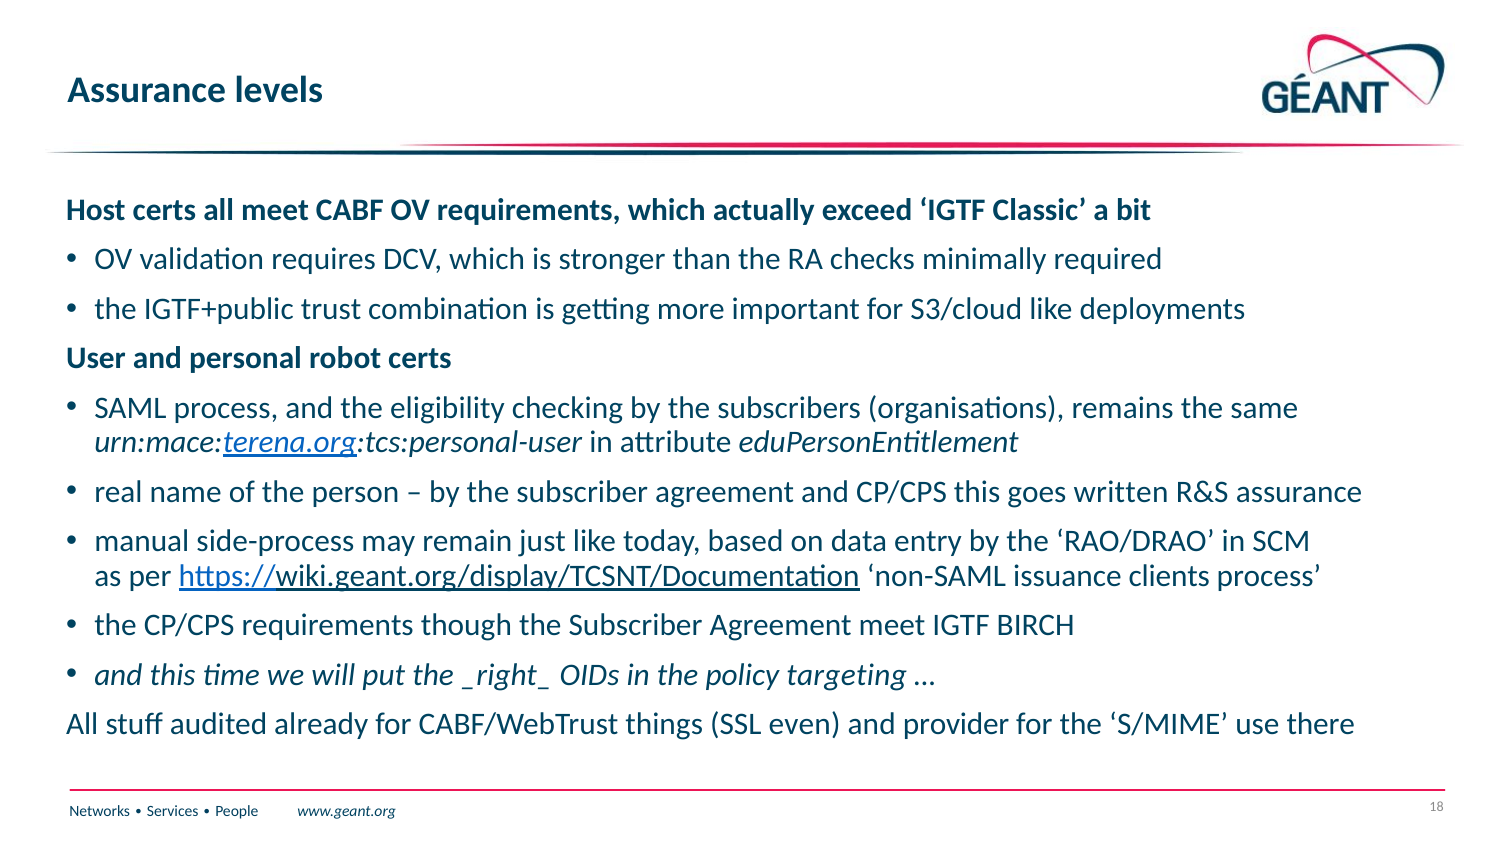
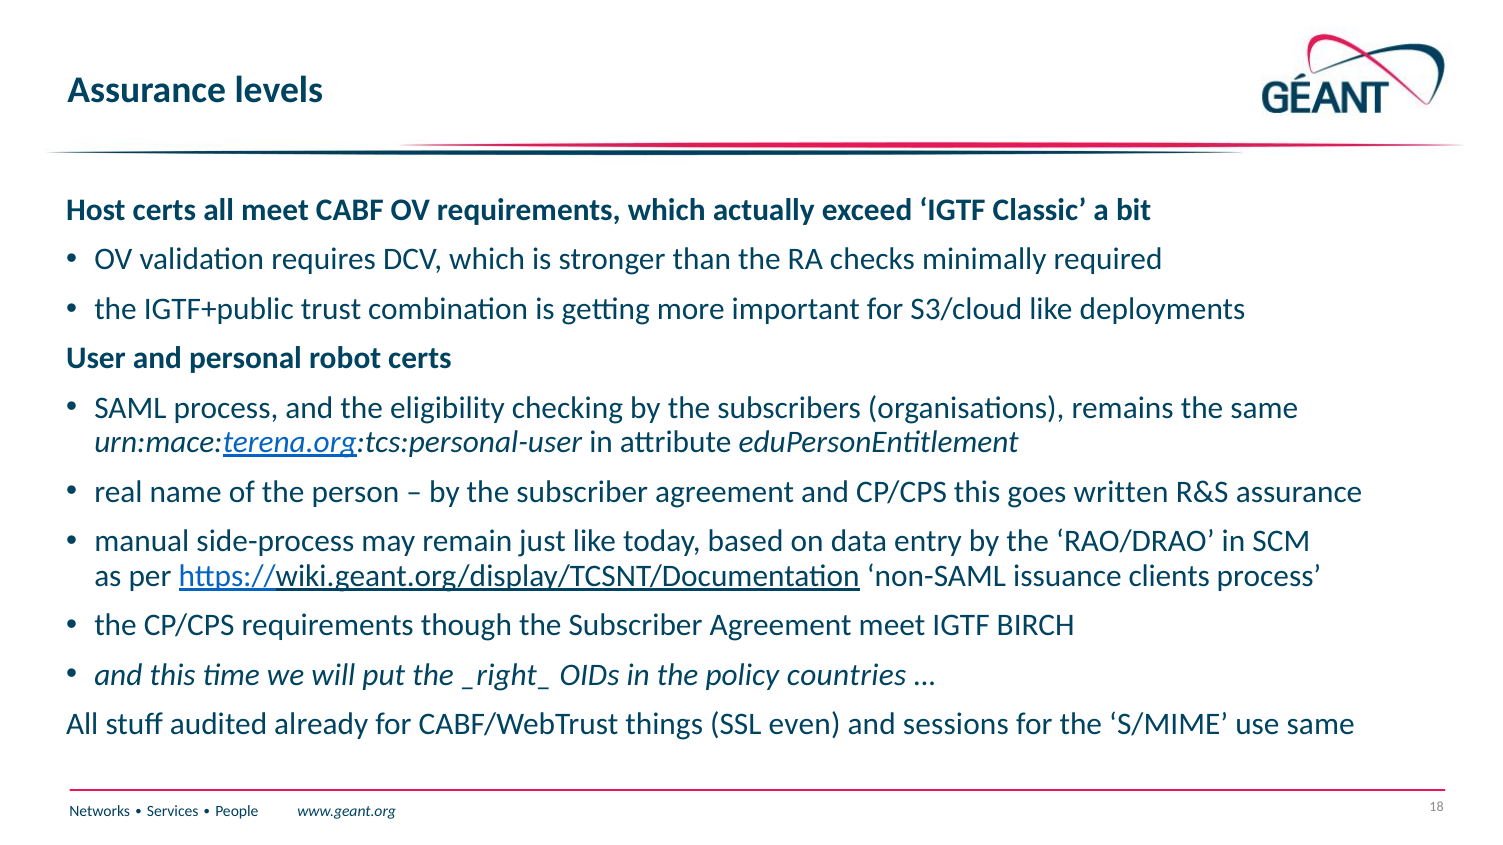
targeting: targeting -> countries
provider: provider -> sessions
use there: there -> same
